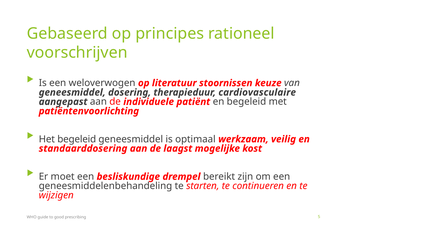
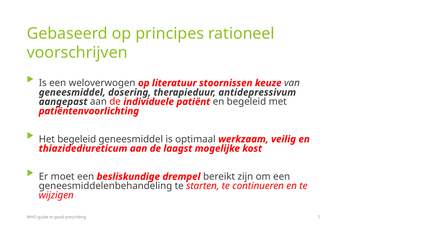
cardiovasculaire: cardiovasculaire -> antidepressivum
standaarddosering: standaarddosering -> thiazidediureticum
